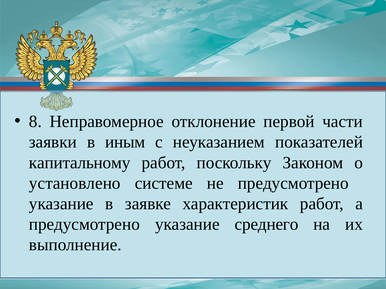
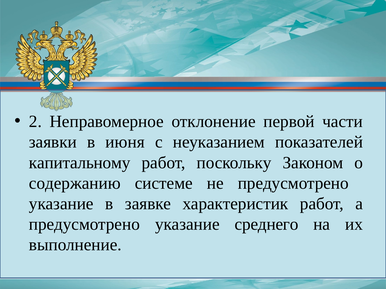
8: 8 -> 2
иным: иным -> июня
установлено: установлено -> содержанию
